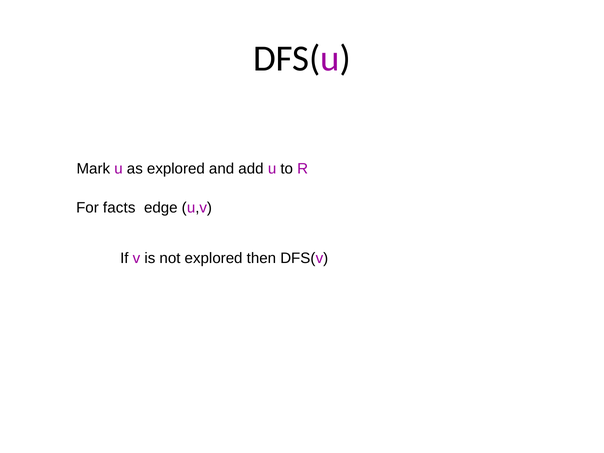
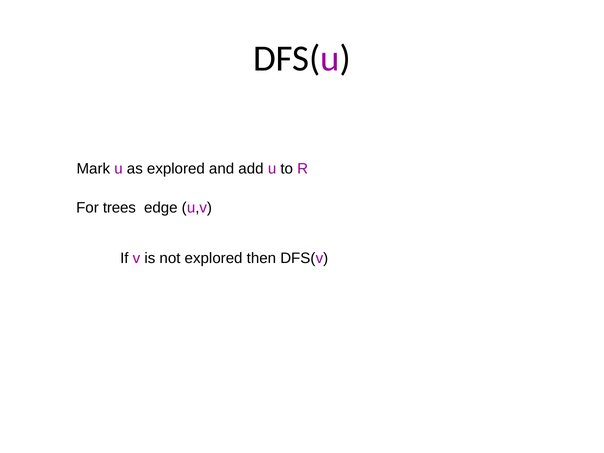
facts: facts -> trees
